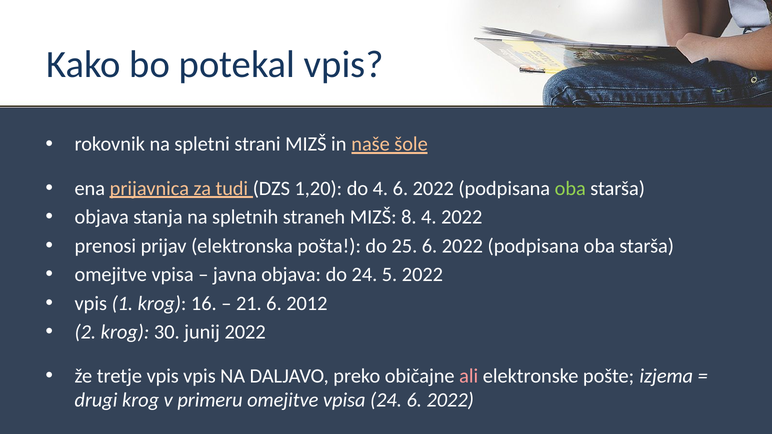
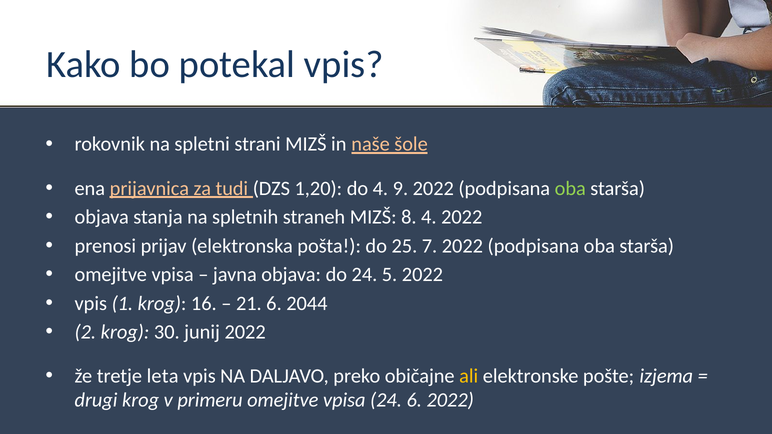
4 6: 6 -> 9
25 6: 6 -> 7
2012: 2012 -> 2044
tretje vpis: vpis -> leta
ali colour: pink -> yellow
